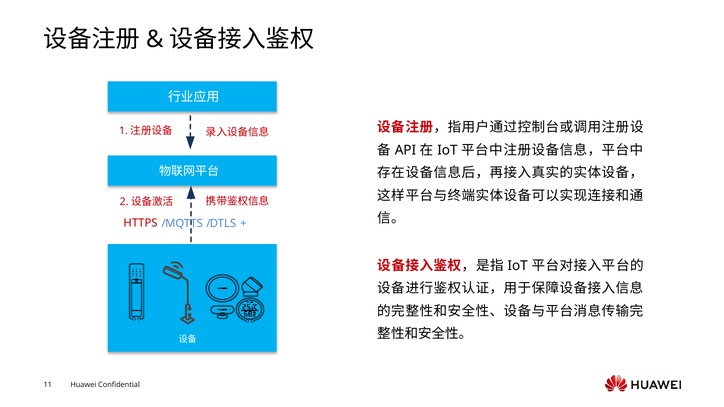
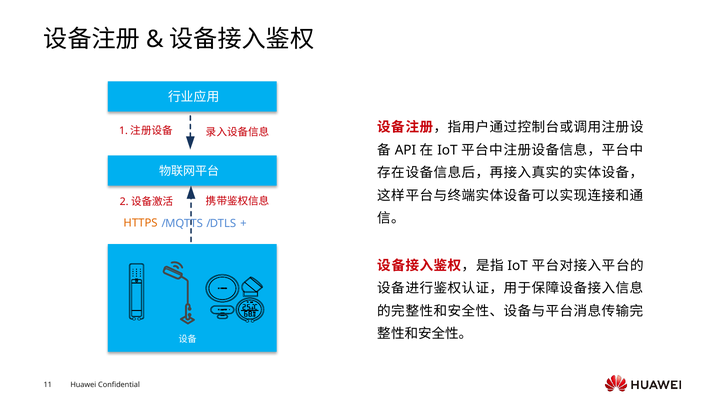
HTTPS colour: red -> orange
